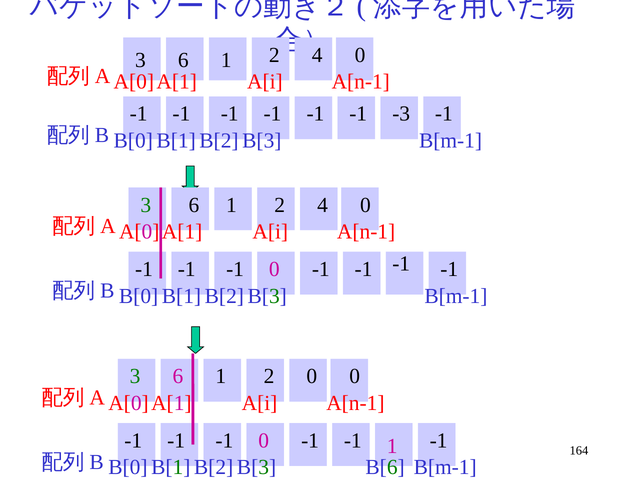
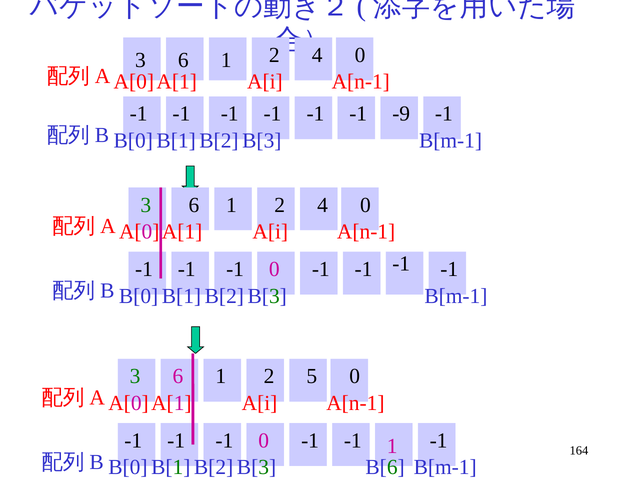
-3: -3 -> -9
2 0: 0 -> 5
